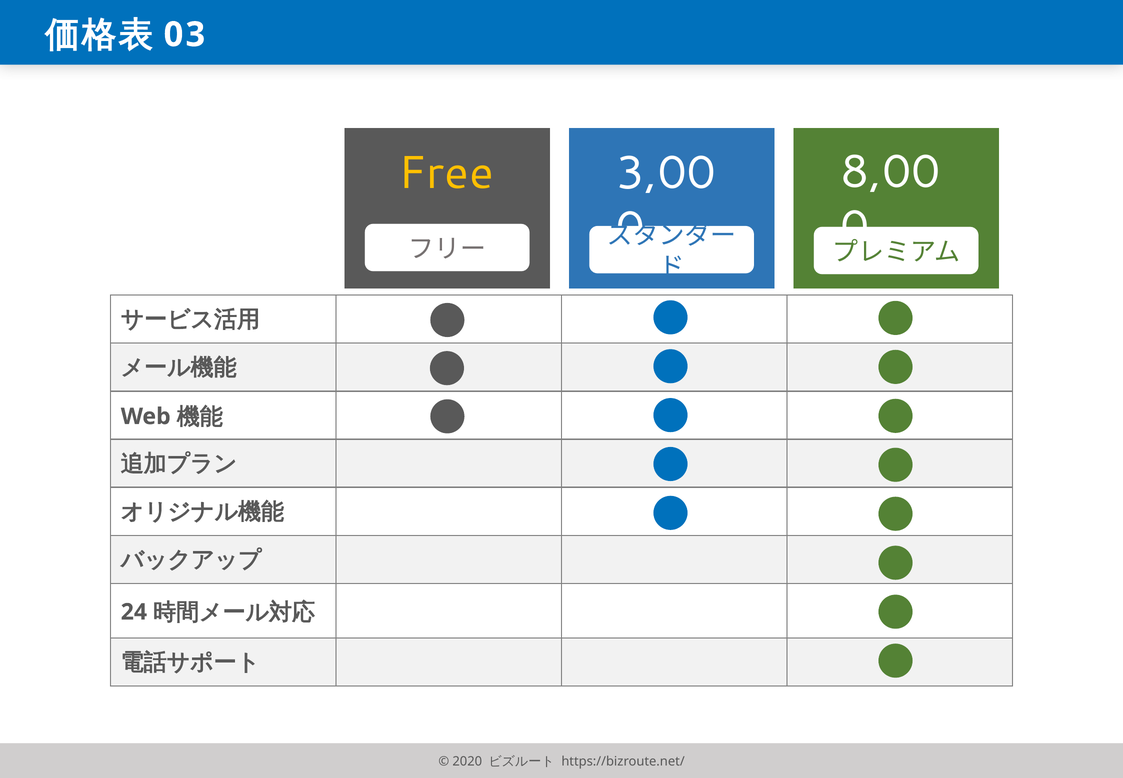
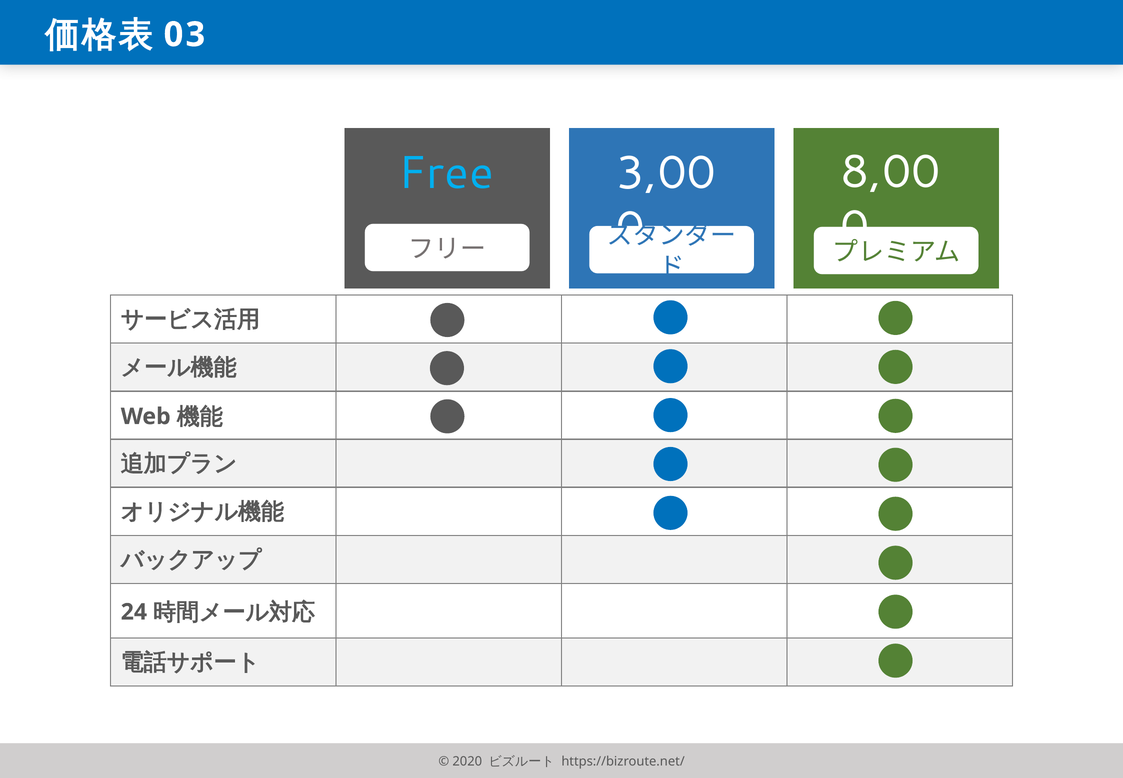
Free colour: yellow -> light blue
